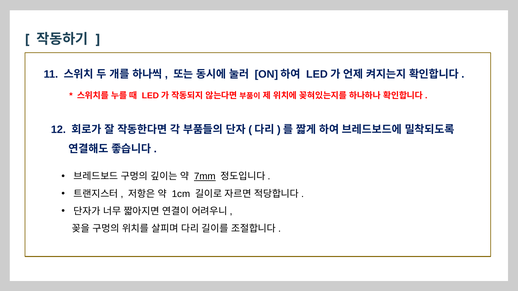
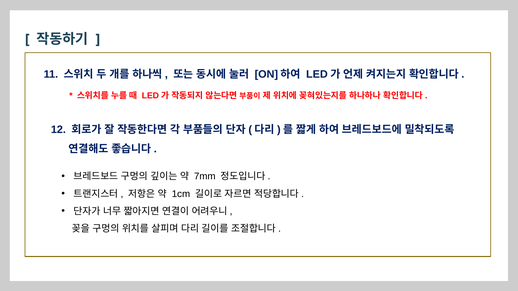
7mm underline: present -> none
